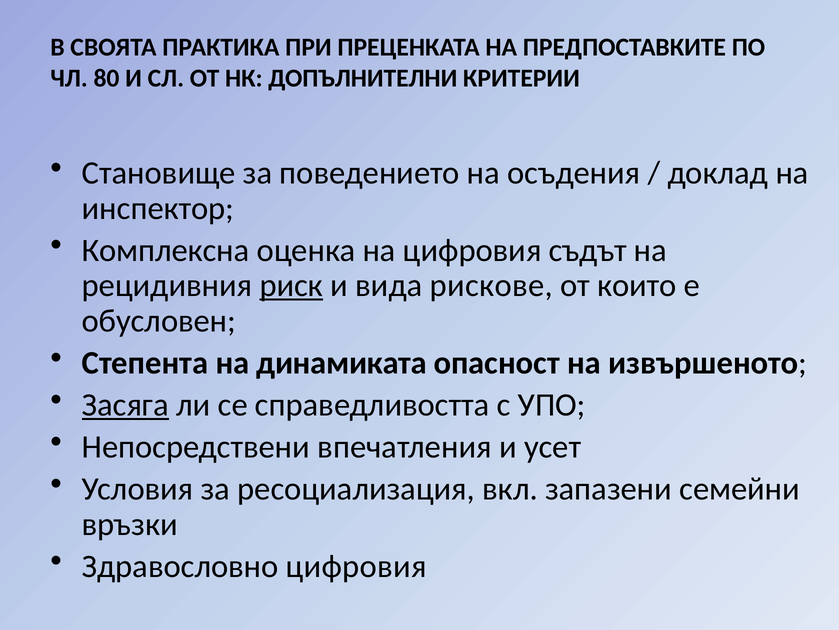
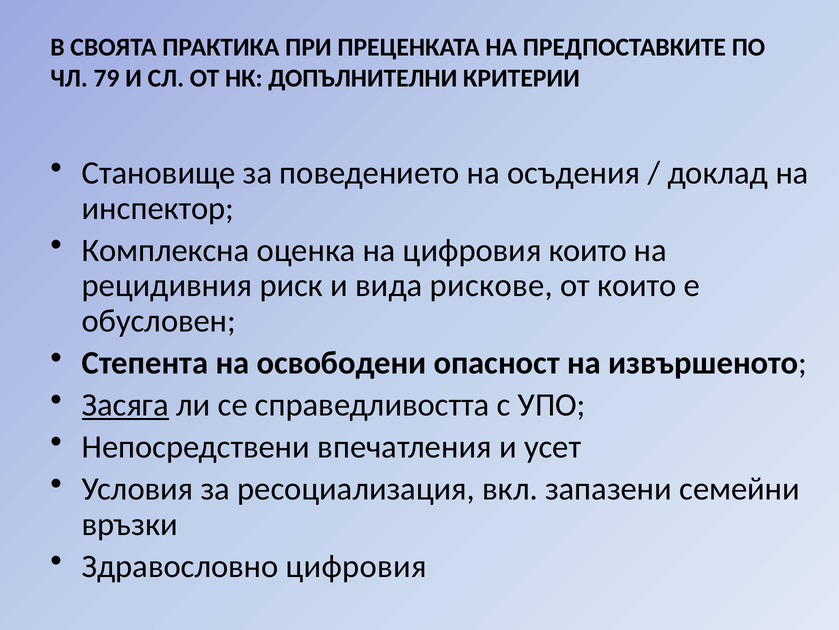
80: 80 -> 79
цифровия съдът: съдът -> които
риск underline: present -> none
динамиката: динамиката -> освободени
